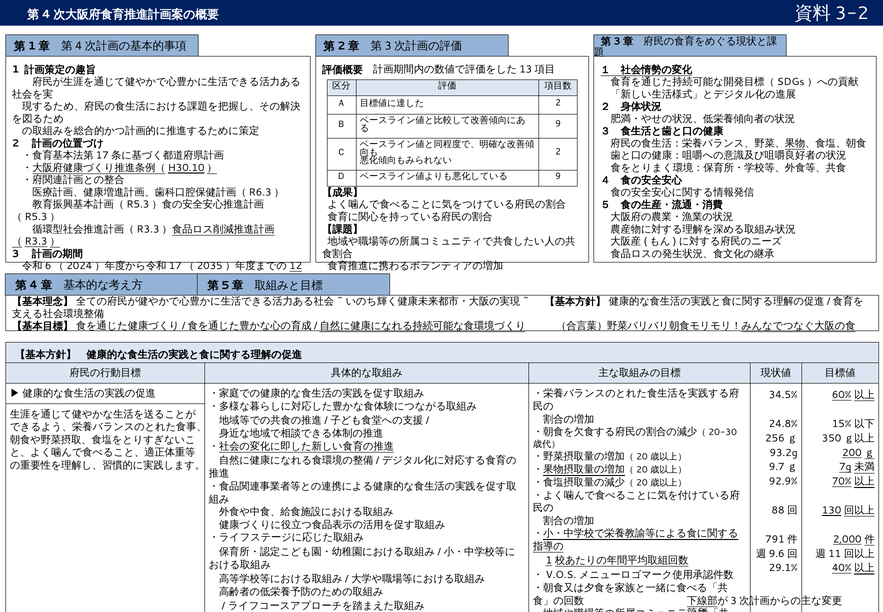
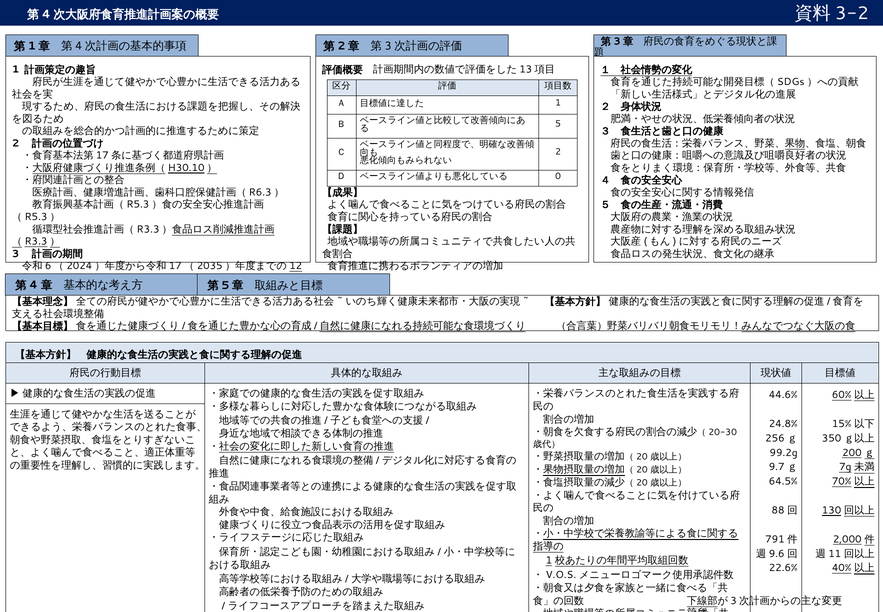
2 at (558, 103): 2 -> 1
9 at (558, 124): 9 -> 5
9 at (558, 176): 9 -> 0
34.5%: 34.5% -> 44.6%
93.2g: 93.2g -> 99.2g
92.9%: 92.9% -> 64.5%
29.1%: 29.1% -> 22.6%
